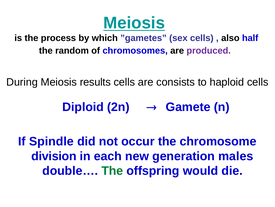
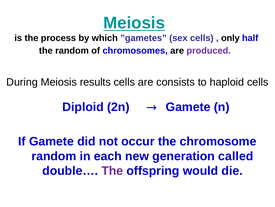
also: also -> only
If Spindle: Spindle -> Gamete
division at (54, 156): division -> random
males: males -> called
The at (112, 170) colour: green -> purple
